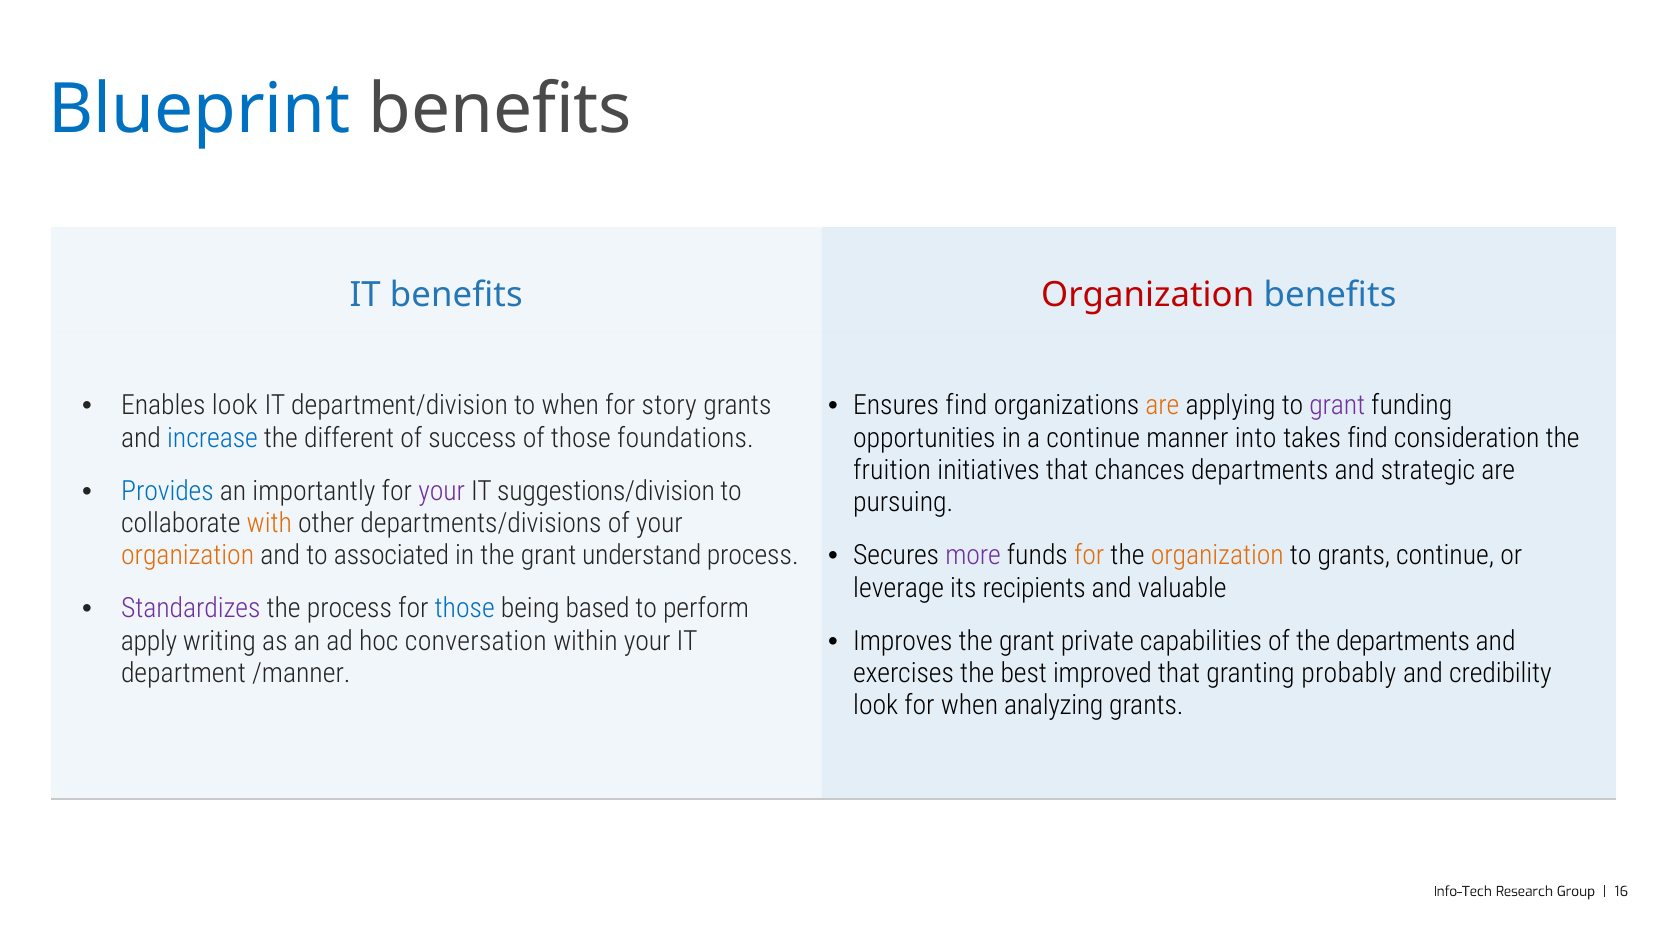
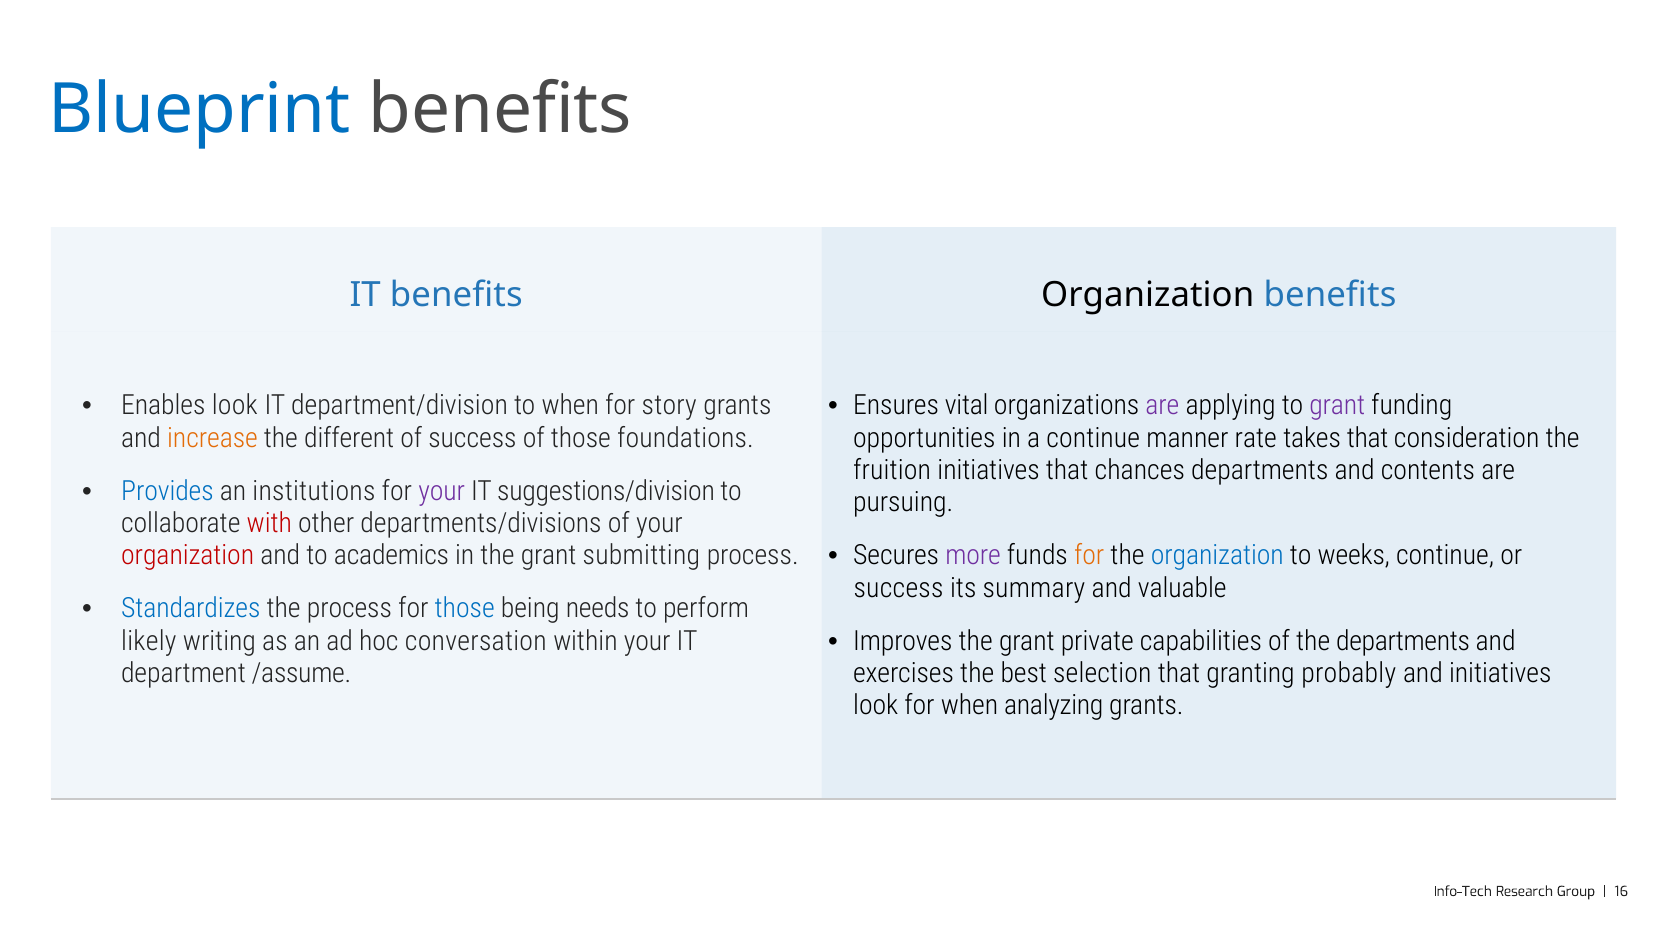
Organization at (1148, 294) colour: red -> black
Ensures find: find -> vital
are at (1162, 405) colour: orange -> purple
increase colour: blue -> orange
into: into -> rate
takes find: find -> that
strategic: strategic -> contents
importantly: importantly -> institutions
with colour: orange -> red
organization at (1217, 555) colour: orange -> blue
to grants: grants -> weeks
organization at (188, 555) colour: orange -> red
associated: associated -> academics
understand: understand -> submitting
leverage at (899, 588): leverage -> success
recipients: recipients -> summary
Standardizes colour: purple -> blue
based: based -> needs
apply: apply -> likely
/manner: /manner -> /assume
improved: improved -> selection
and credibility: credibility -> initiatives
